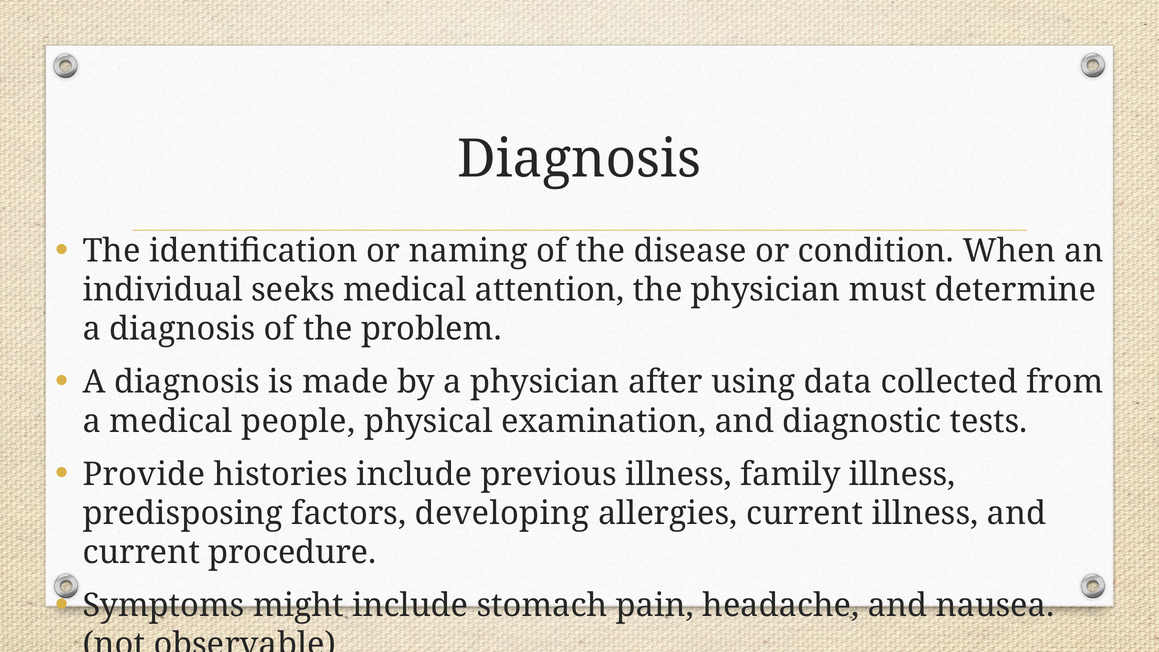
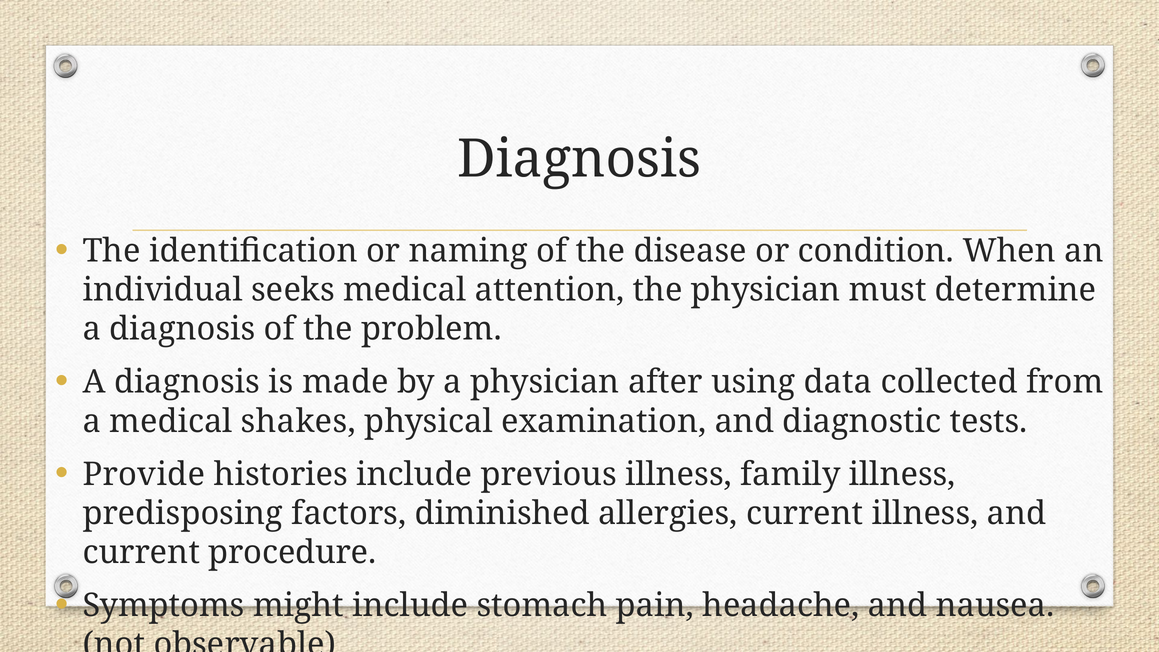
people: people -> shakes
developing: developing -> diminished
